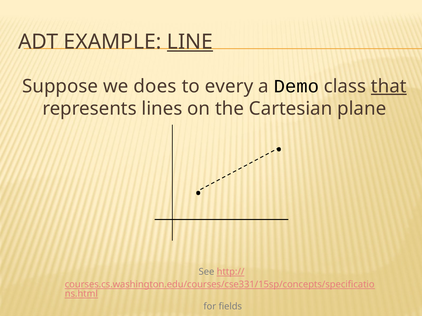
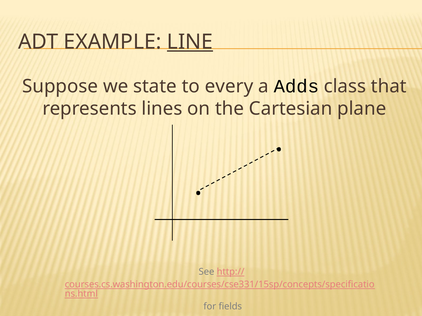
does: does -> state
Demo: Demo -> Adds
that underline: present -> none
